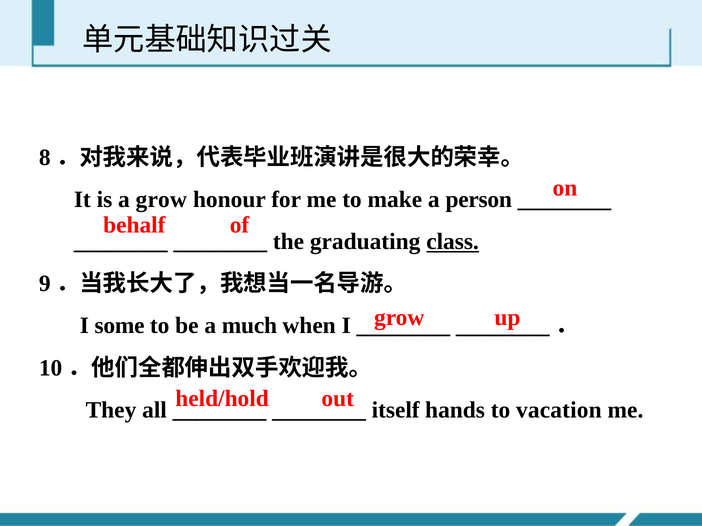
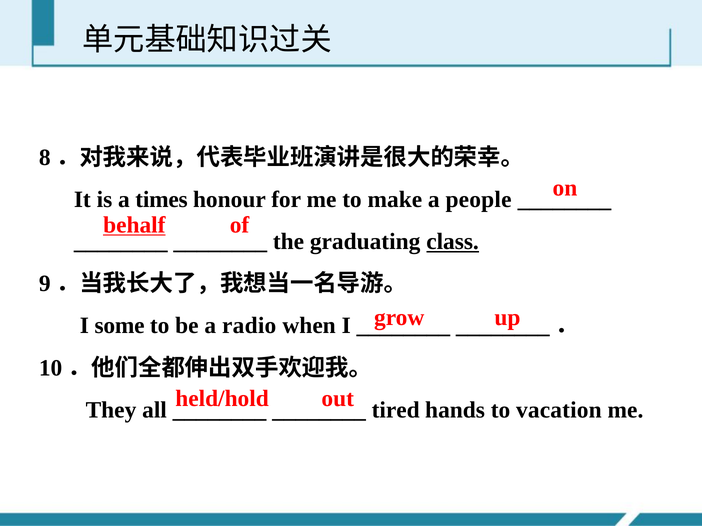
a grow: grow -> times
person: person -> people
behalf underline: none -> present
much: much -> radio
itself: itself -> tired
